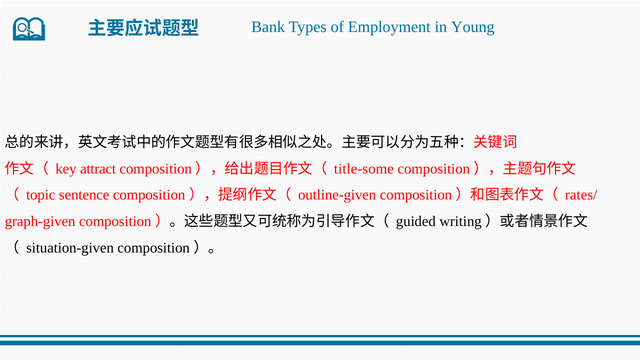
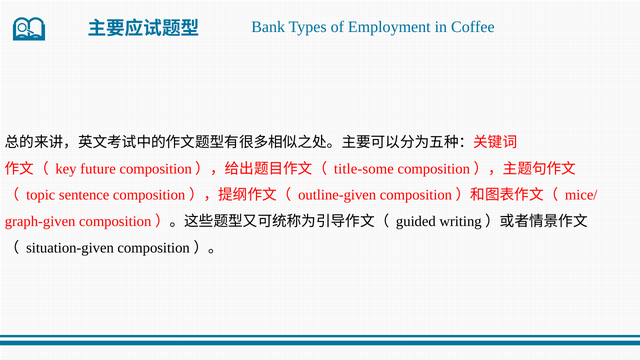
Young: Young -> Coffee
attract: attract -> future
rates/: rates/ -> mice/
